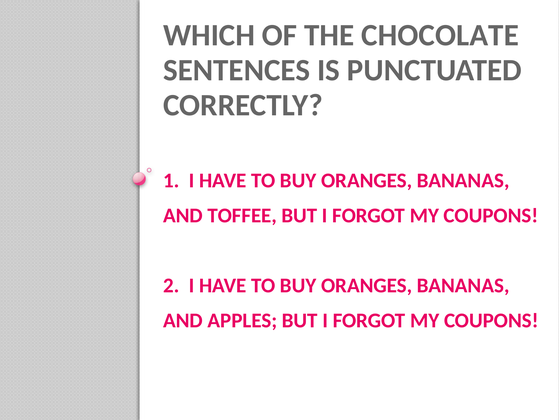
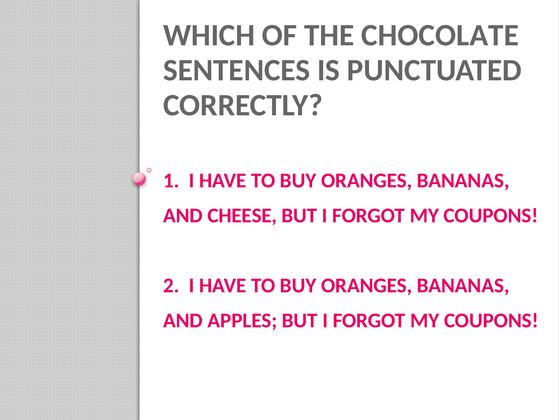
TOFFEE: TOFFEE -> CHEESE
